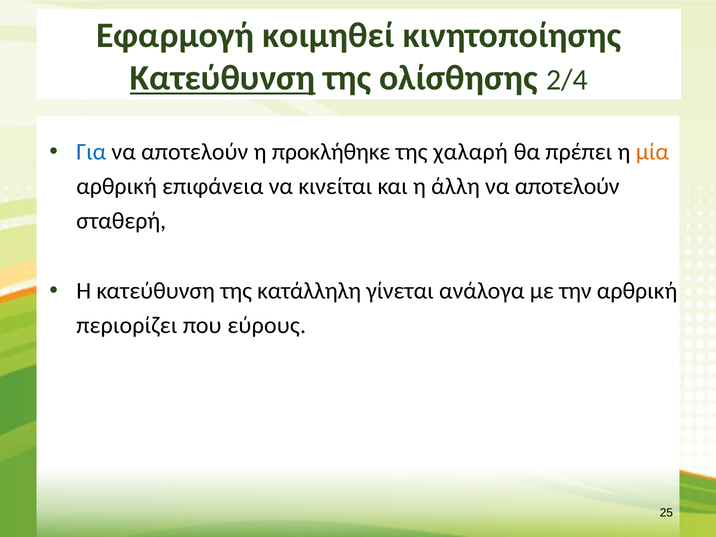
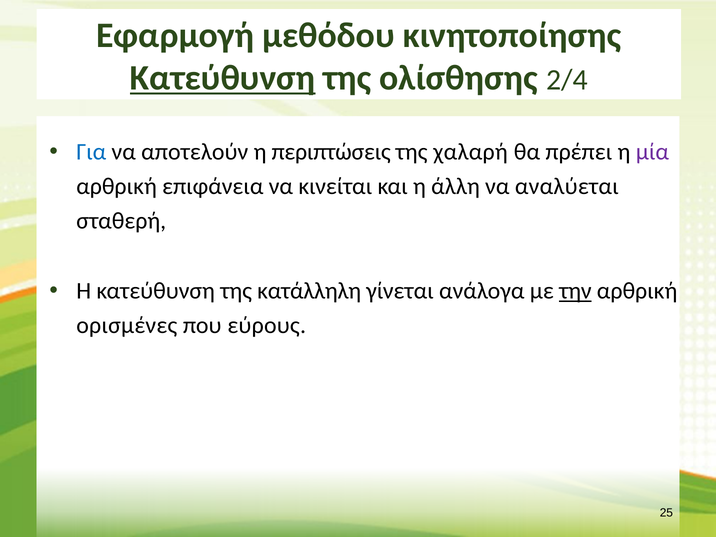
κοιμηθεί: κοιμηθεί -> μεθόδου
προκλήθηκε: προκλήθηκε -> περιπτώσεις
μία colour: orange -> purple
άλλη να αποτελούν: αποτελούν -> αναλύεται
την underline: none -> present
περιορίζει: περιορίζει -> ορισμένες
